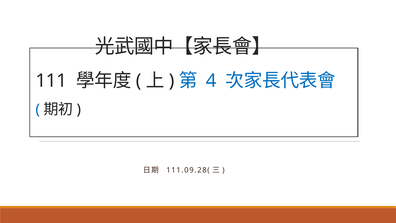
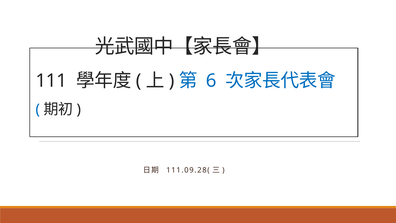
4: 4 -> 6
